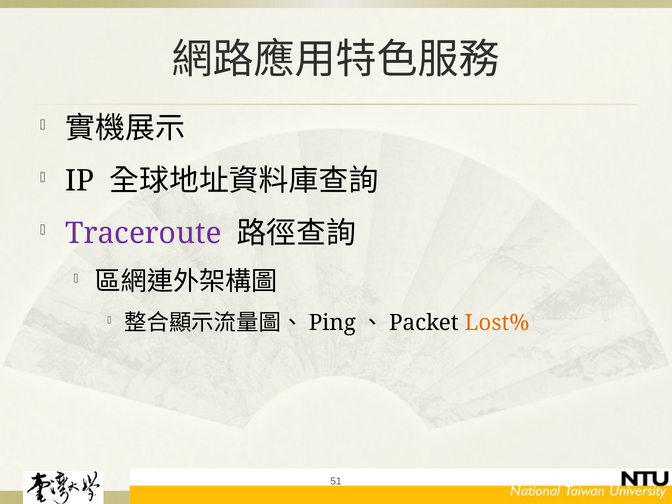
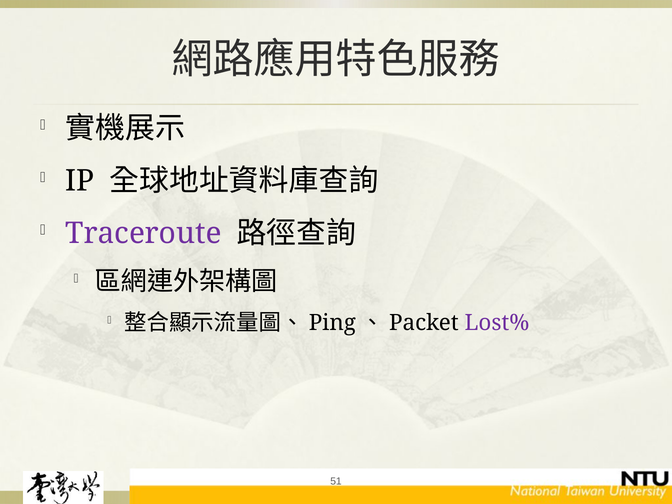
Lost% colour: orange -> purple
